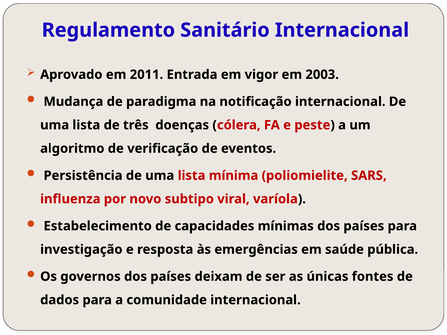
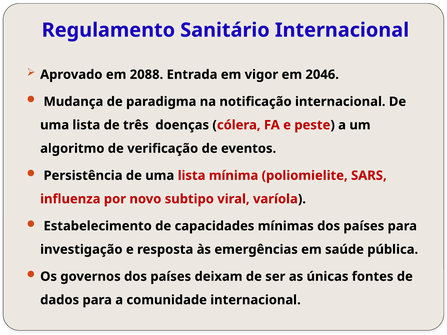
2011: 2011 -> 2088
2003: 2003 -> 2046
